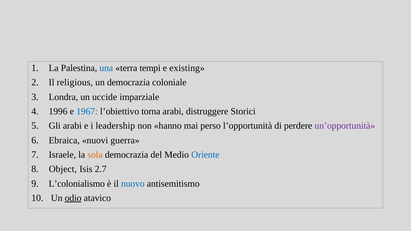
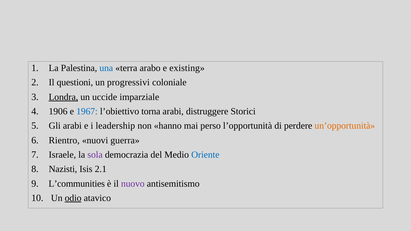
tempi: tempi -> arabo
religious: religious -> questioni
un democrazia: democrazia -> progressivi
Londra underline: none -> present
1996: 1996 -> 1906
un’opportunità colour: purple -> orange
Ebraica: Ebraica -> Rientro
sola colour: orange -> purple
Object: Object -> Nazisti
2.7: 2.7 -> 2.1
L’colonialismo: L’colonialismo -> L’communities
nuovo colour: blue -> purple
